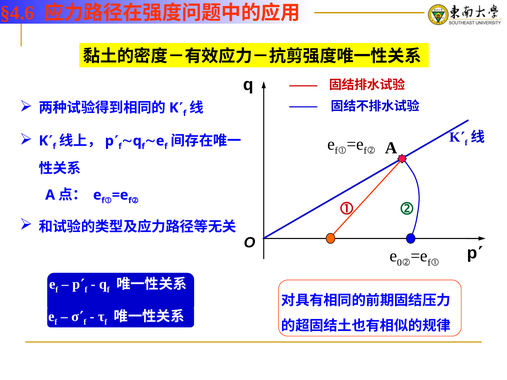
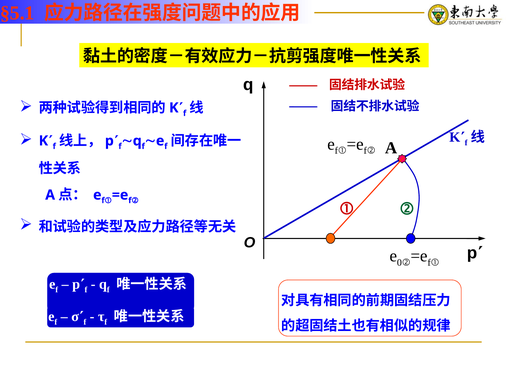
§4.6: §4.6 -> §5.1
